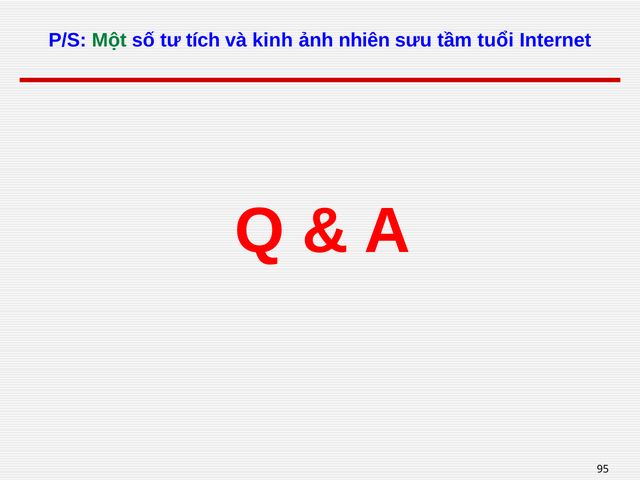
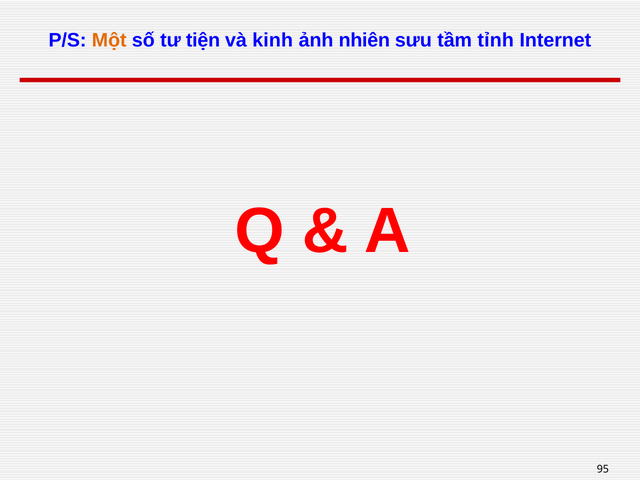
Một colour: green -> orange
tích: tích -> tiện
tuổi: tuổi -> tỉnh
